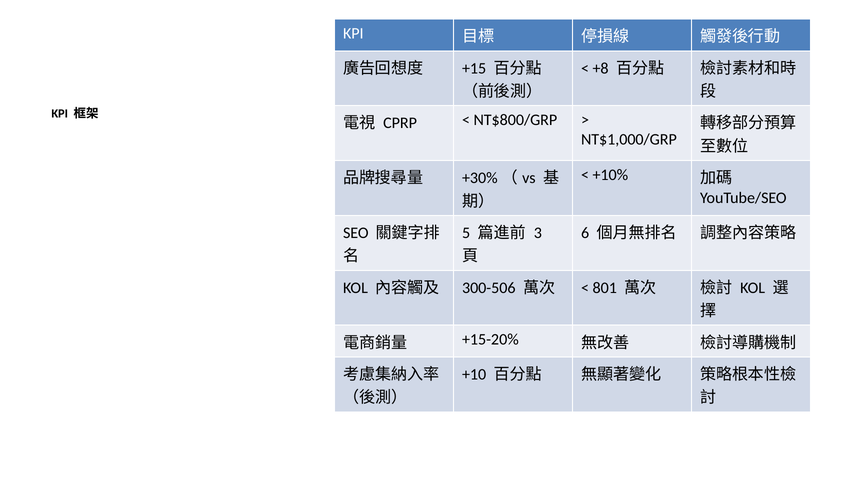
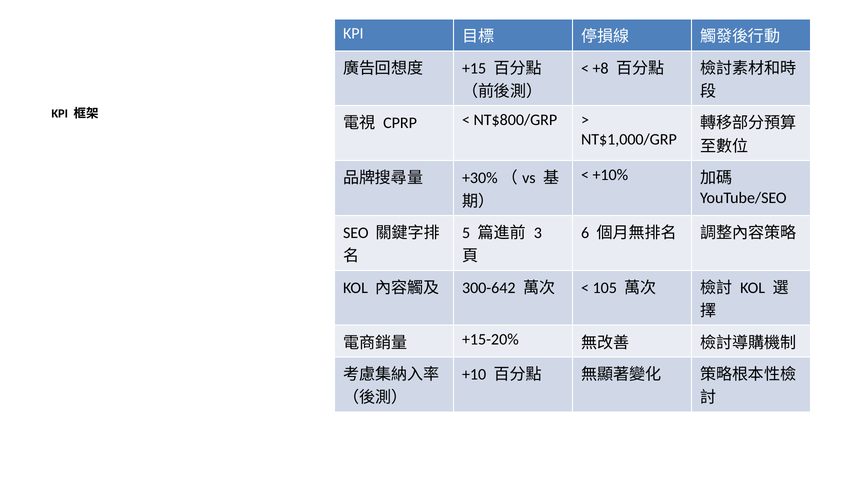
300-506: 300-506 -> 300-642
801: 801 -> 105
